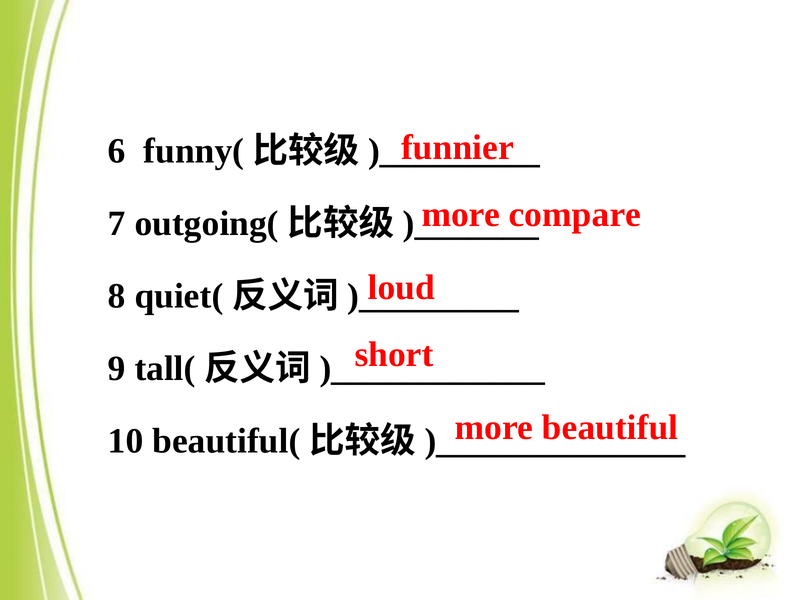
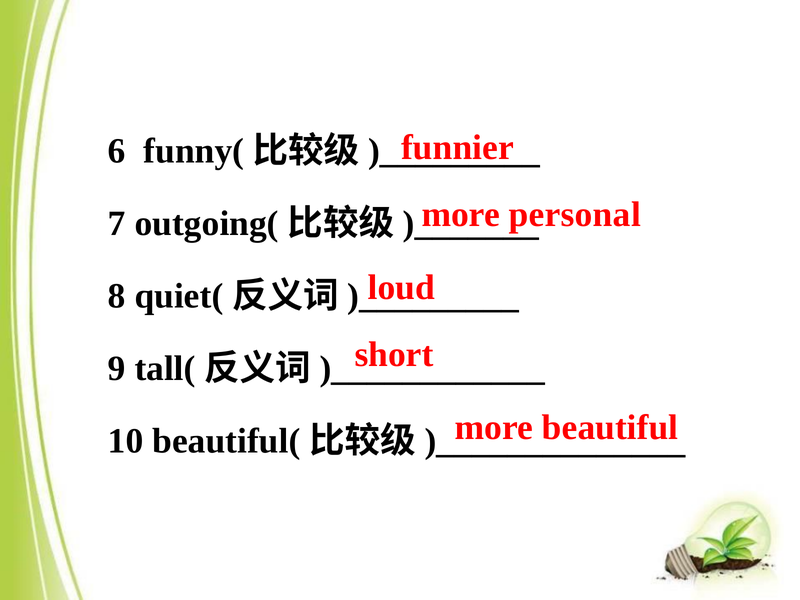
compare: compare -> personal
